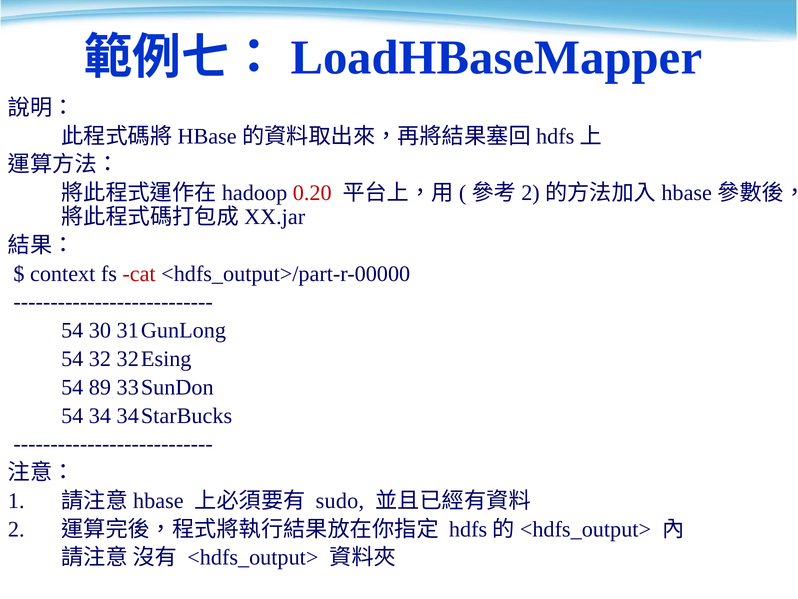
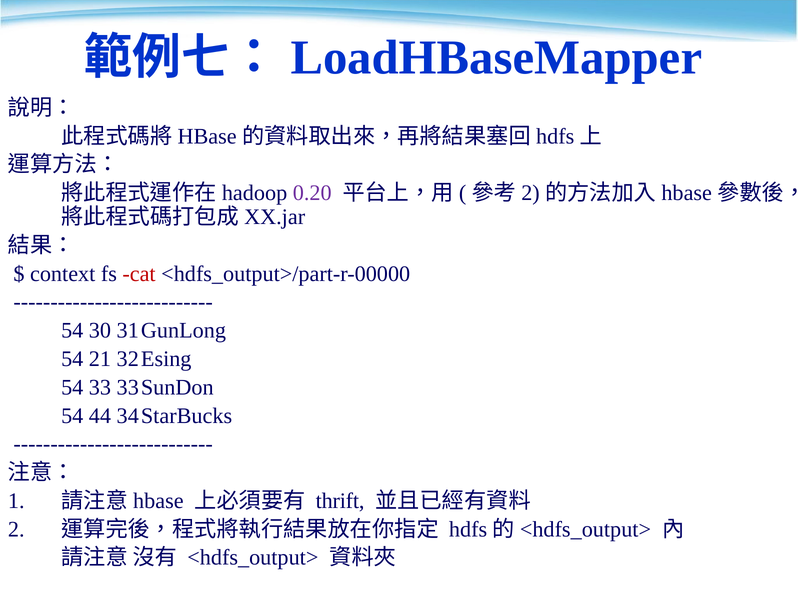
0.20 colour: red -> purple
32: 32 -> 21
89: 89 -> 33
34: 34 -> 44
sudo: sudo -> thrift
